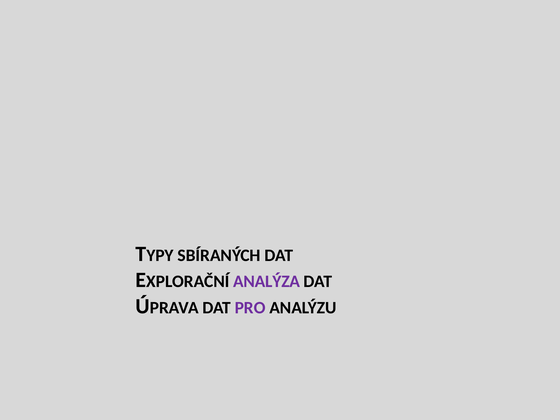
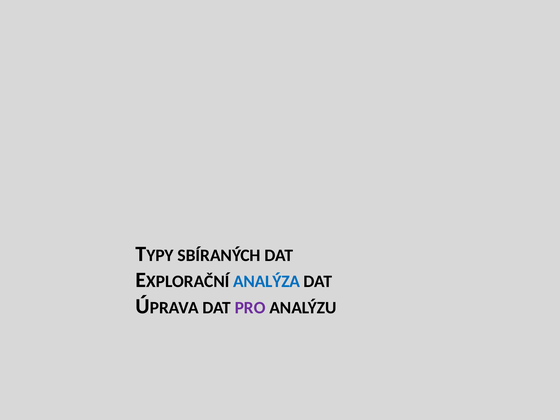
ANALÝZA colour: purple -> blue
